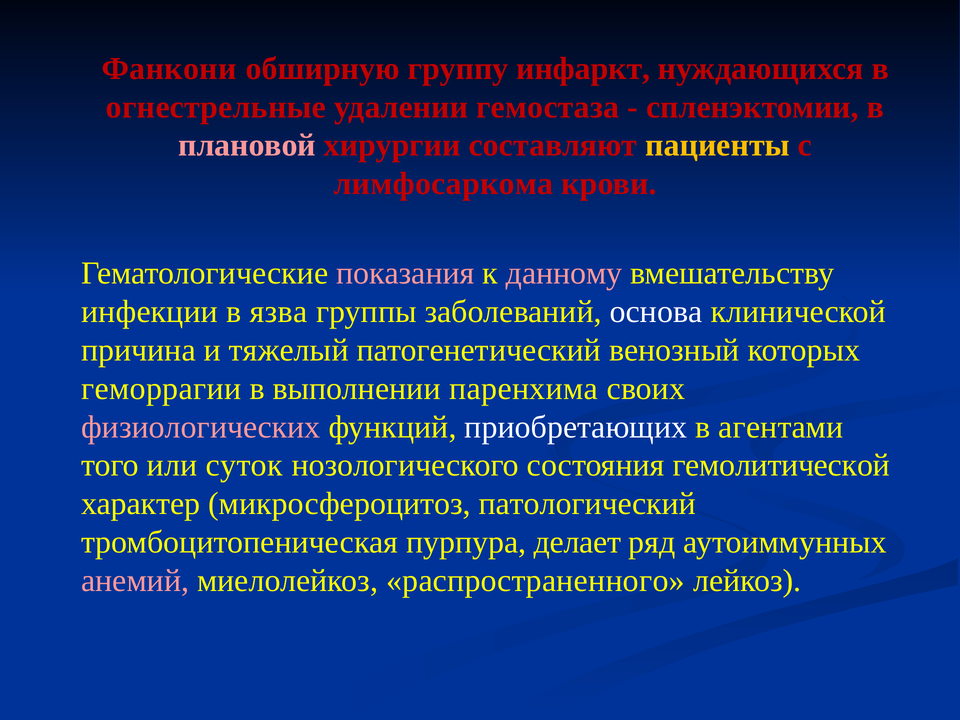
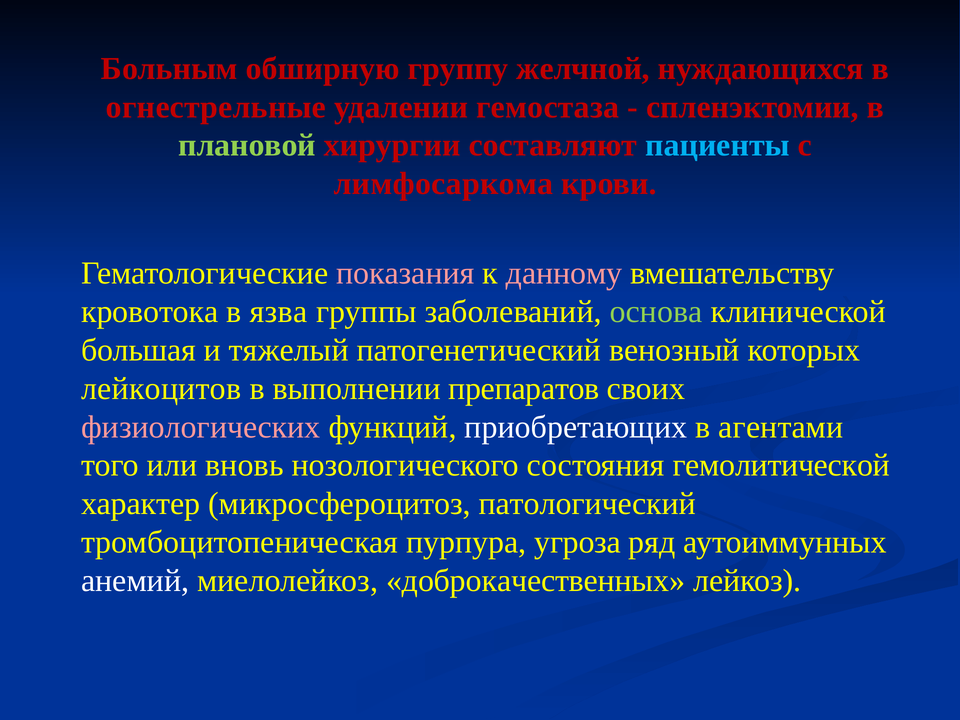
Фанкони: Фанкони -> Больным
инфаркт: инфаркт -> желчной
плановой colour: pink -> light green
пациенты colour: yellow -> light blue
инфекции: инфекции -> кровотока
основа colour: white -> light green
причина: причина -> большая
геморрагии: геморрагии -> лейкоцитов
паренхима: паренхима -> препаратов
суток: суток -> вновь
делает: делает -> угроза
анемий colour: pink -> white
распространенного: распространенного -> доброкачественных
